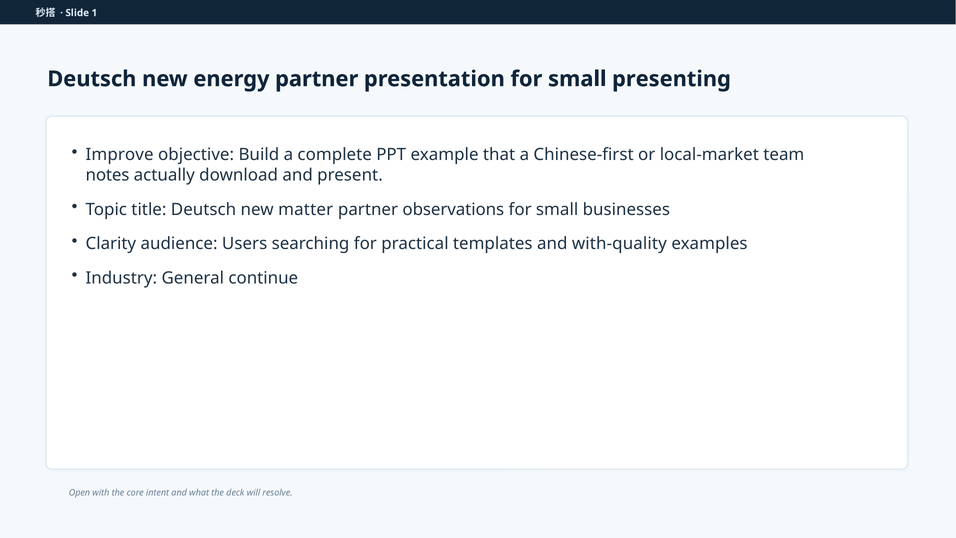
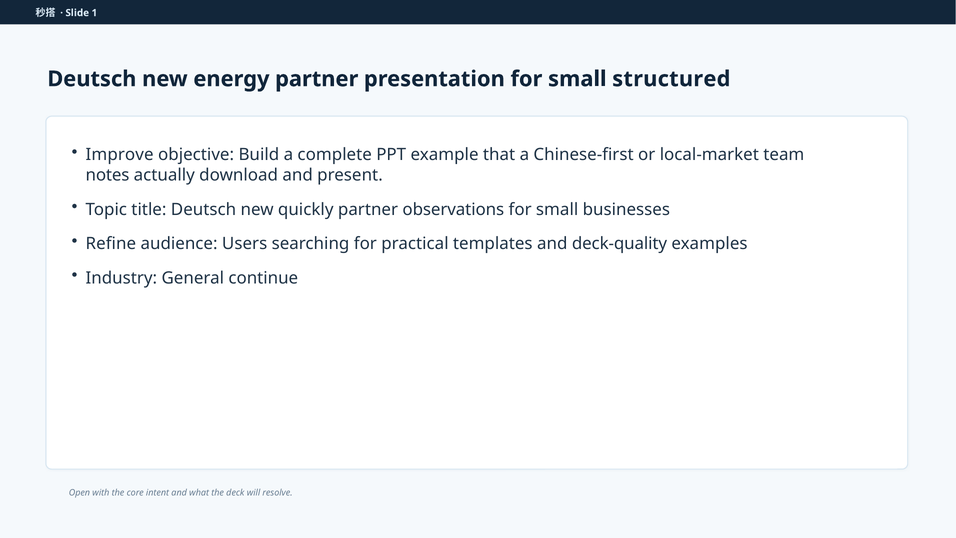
presenting: presenting -> structured
matter: matter -> quickly
Clarity: Clarity -> Refine
with-quality: with-quality -> deck-quality
